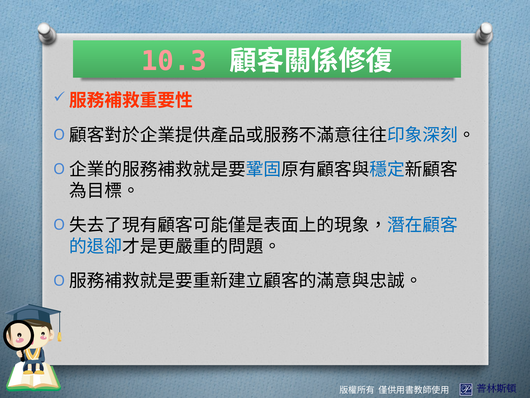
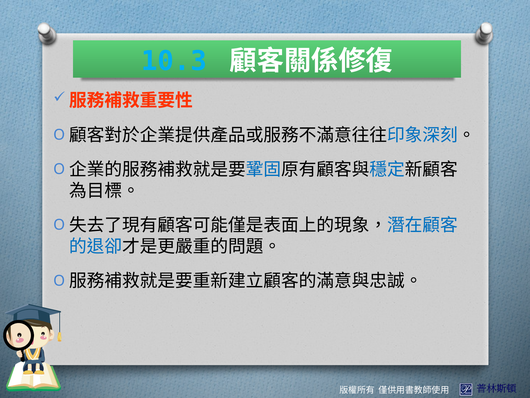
10.3 colour: pink -> light blue
